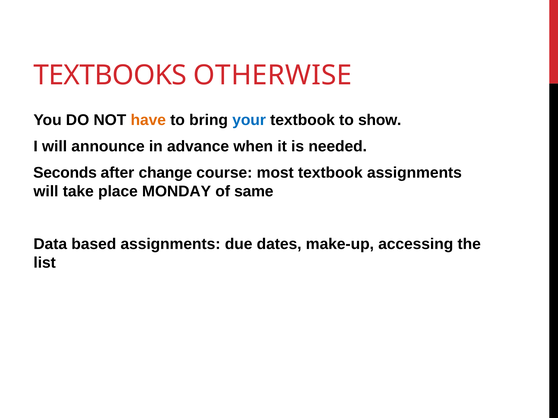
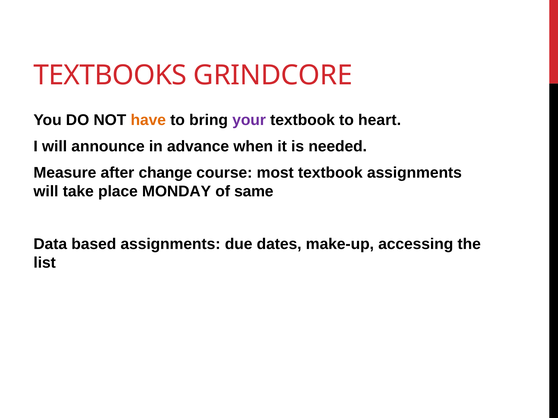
OTHERWISE: OTHERWISE -> GRINDCORE
your colour: blue -> purple
show: show -> heart
Seconds: Seconds -> Measure
